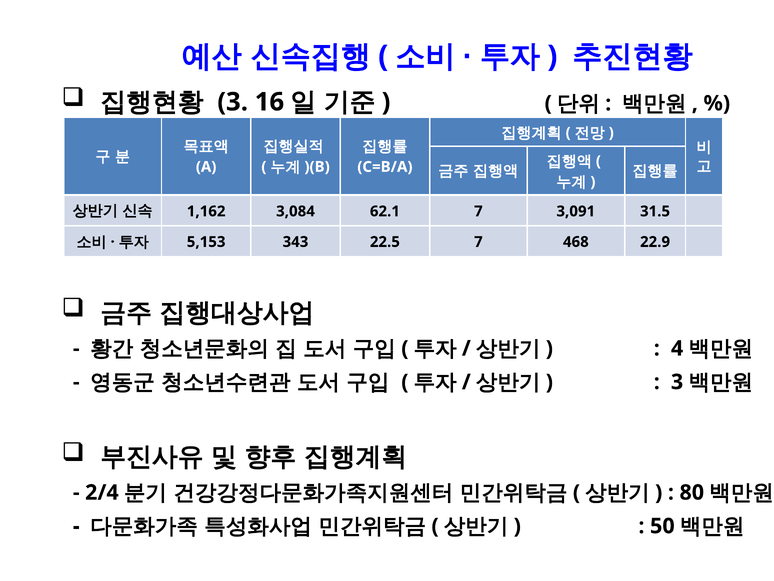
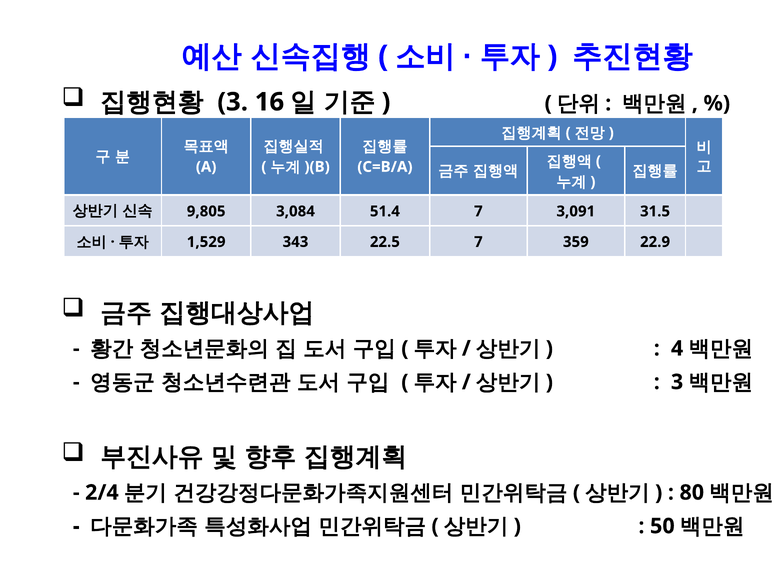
1,162: 1,162 -> 9,805
62.1: 62.1 -> 51.4
5,153: 5,153 -> 1,529
468: 468 -> 359
